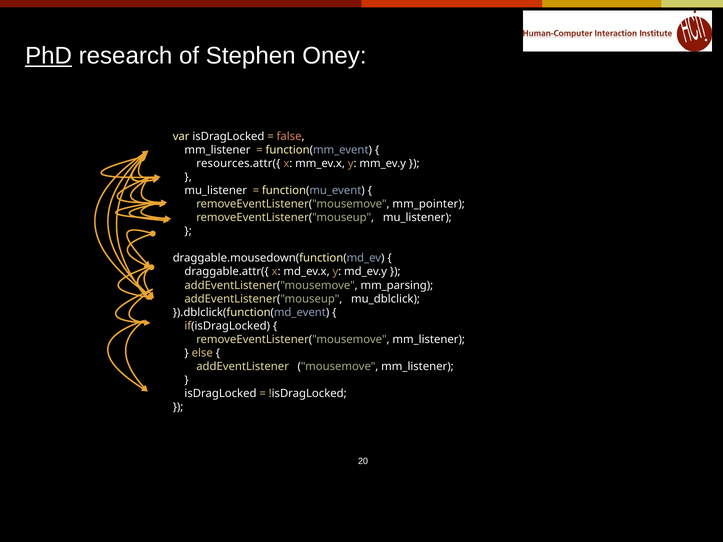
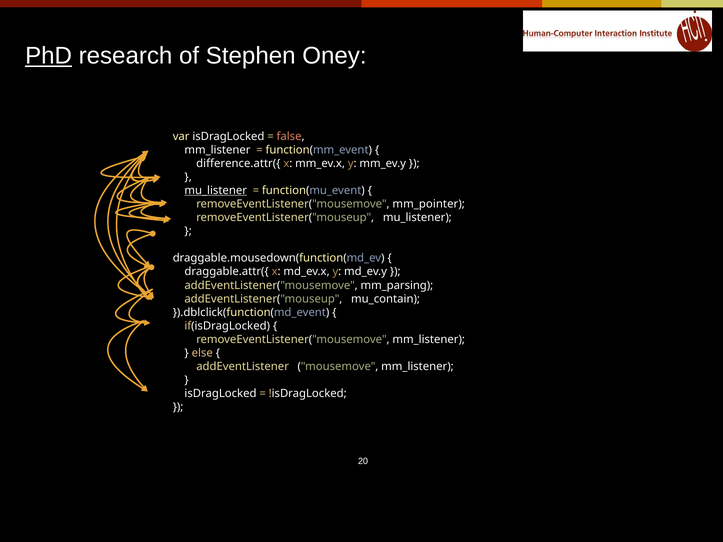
resources.attr({: resources.attr({ -> difference.attr({
mu_listener at (216, 191) underline: none -> present
mu_dblclick: mu_dblclick -> mu_contain
